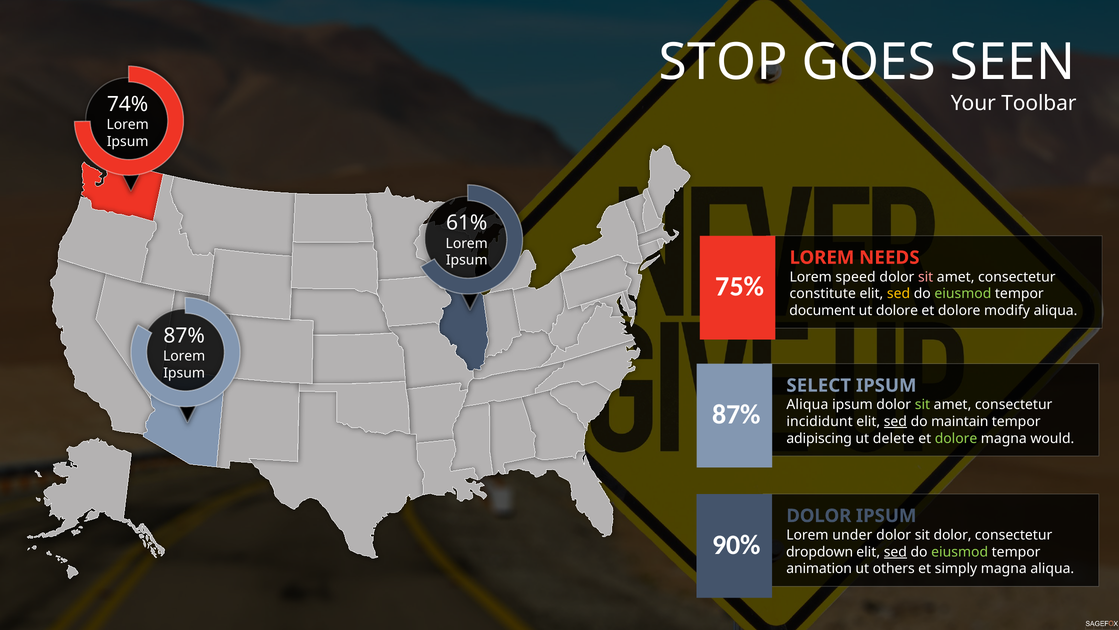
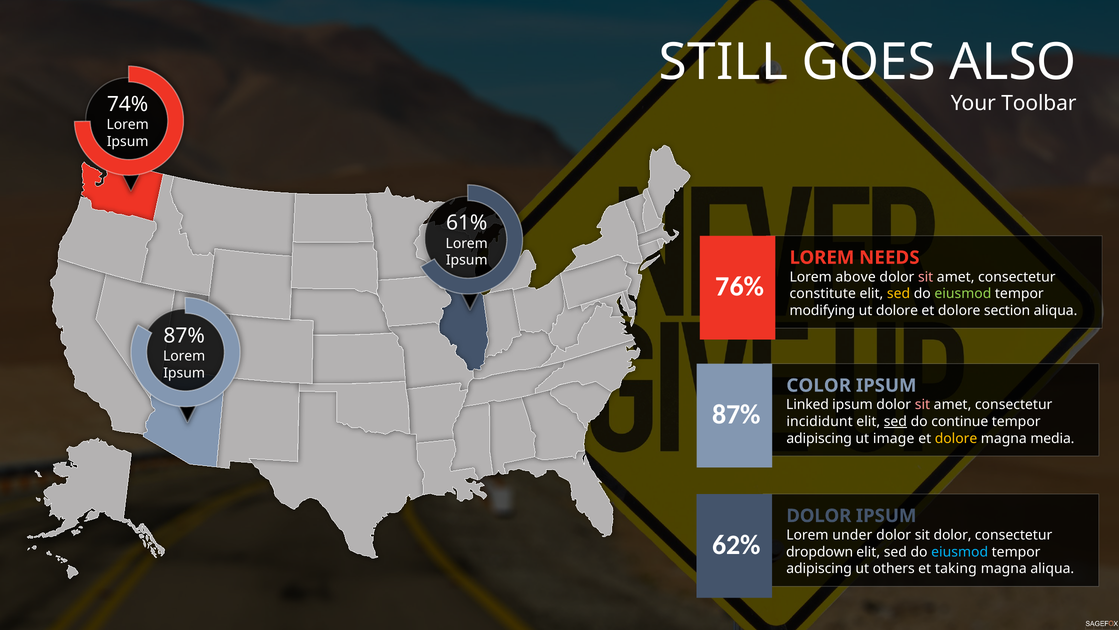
STOP: STOP -> STILL
SEEN: SEEN -> ALSO
speed: speed -> above
75%: 75% -> 76%
document: document -> modifying
modify: modify -> section
SELECT: SELECT -> COLOR
Aliqua at (807, 404): Aliqua -> Linked
sit at (922, 404) colour: light green -> pink
maintain: maintain -> continue
delete: delete -> image
dolore at (956, 438) colour: light green -> yellow
would: would -> media
90%: 90% -> 62%
sed at (895, 551) underline: present -> none
eiusmod at (960, 551) colour: light green -> light blue
animation at (819, 568): animation -> adipiscing
simply: simply -> taking
